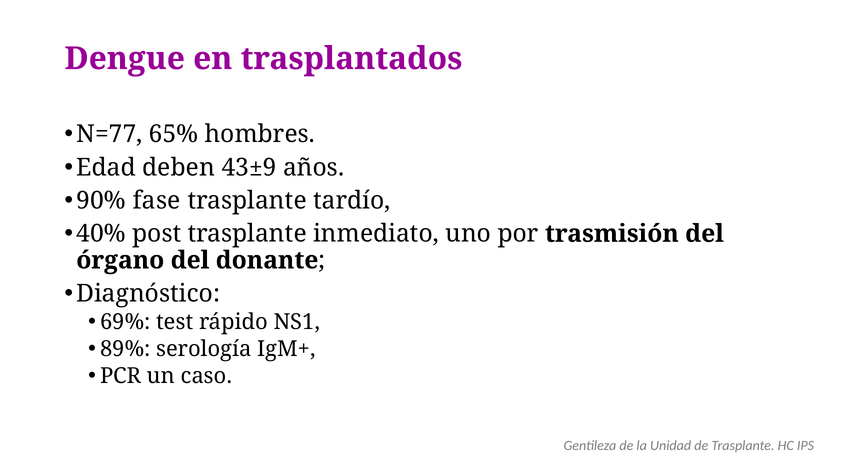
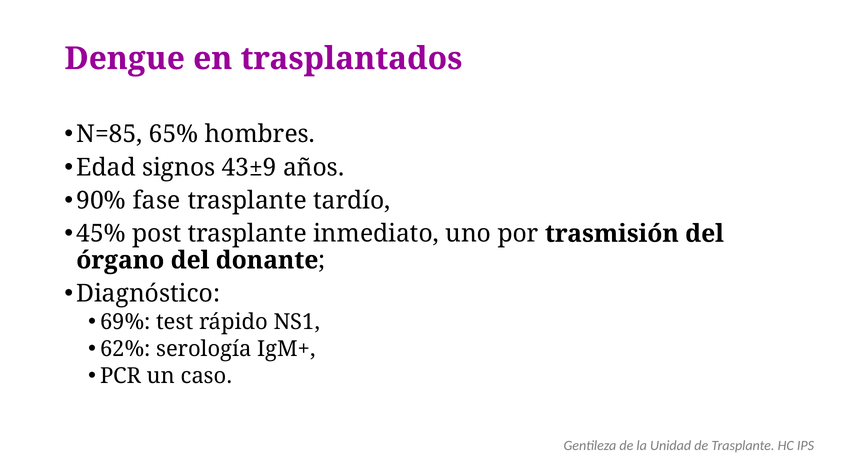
N=77: N=77 -> N=85
deben: deben -> signos
40%: 40% -> 45%
89%: 89% -> 62%
